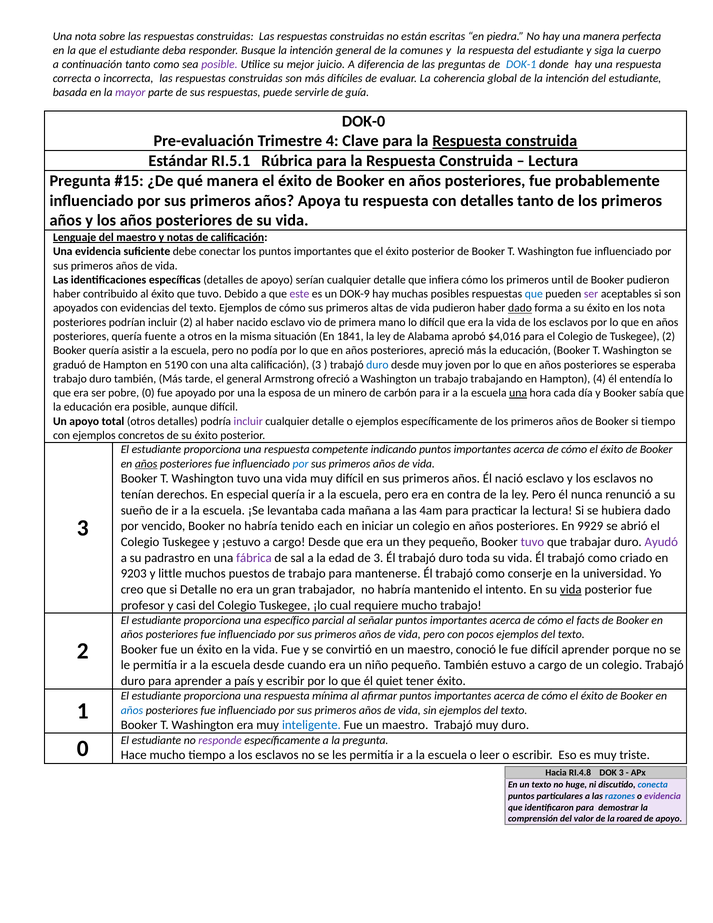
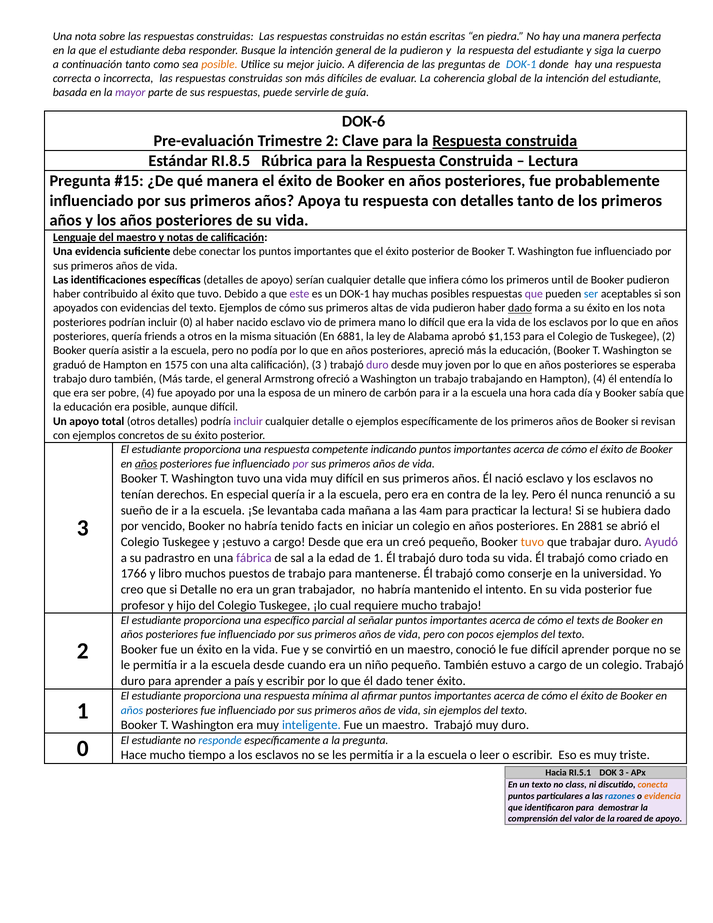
la comunes: comunes -> pudieron
posible at (219, 64) colour: purple -> orange
DOK-0: DOK-0 -> DOK-6
Trimestre 4: 4 -> 2
RI.5.1: RI.5.1 -> RI.8.5
un DOK-9: DOK-9 -> DOK-1
que at (534, 294) colour: blue -> purple
ser at (591, 294) colour: purple -> blue
incluir 2: 2 -> 0
fuente: fuente -> friends
1841: 1841 -> 6881
$4,016: $4,016 -> $1,153
5190: 5190 -> 1575
duro at (377, 365) colour: blue -> purple
pobre 0: 0 -> 4
una at (518, 393) underline: present -> none
si tiempo: tiempo -> revisan
por at (300, 464) colour: blue -> purple
each: each -> facts
9929: 9929 -> 2881
they: they -> creó
tuvo at (532, 542) colour: purple -> orange
de 3: 3 -> 1
9203: 9203 -> 1766
little: little -> libro
vida at (571, 589) underline: present -> none
casi: casi -> hijo
facts: facts -> texts
él quiet: quiet -> dado
responde colour: purple -> blue
RI.4.8: RI.4.8 -> RI.5.1
huge: huge -> class
conecta colour: blue -> orange
evidencia at (663, 796) colour: purple -> orange
